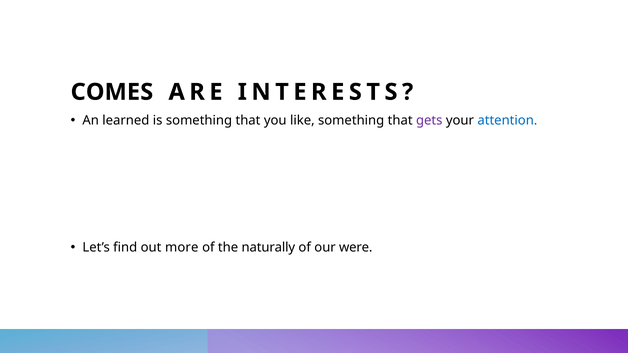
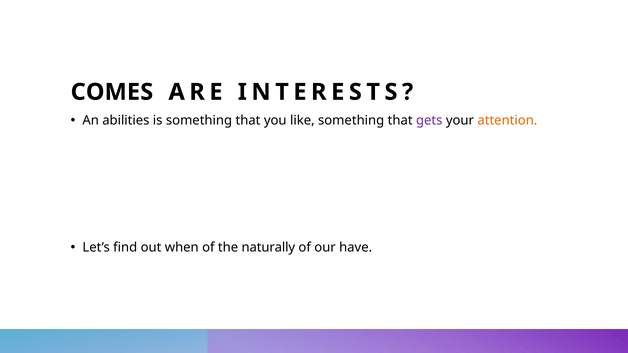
learned: learned -> abilities
attention colour: blue -> orange
more: more -> when
were: were -> have
